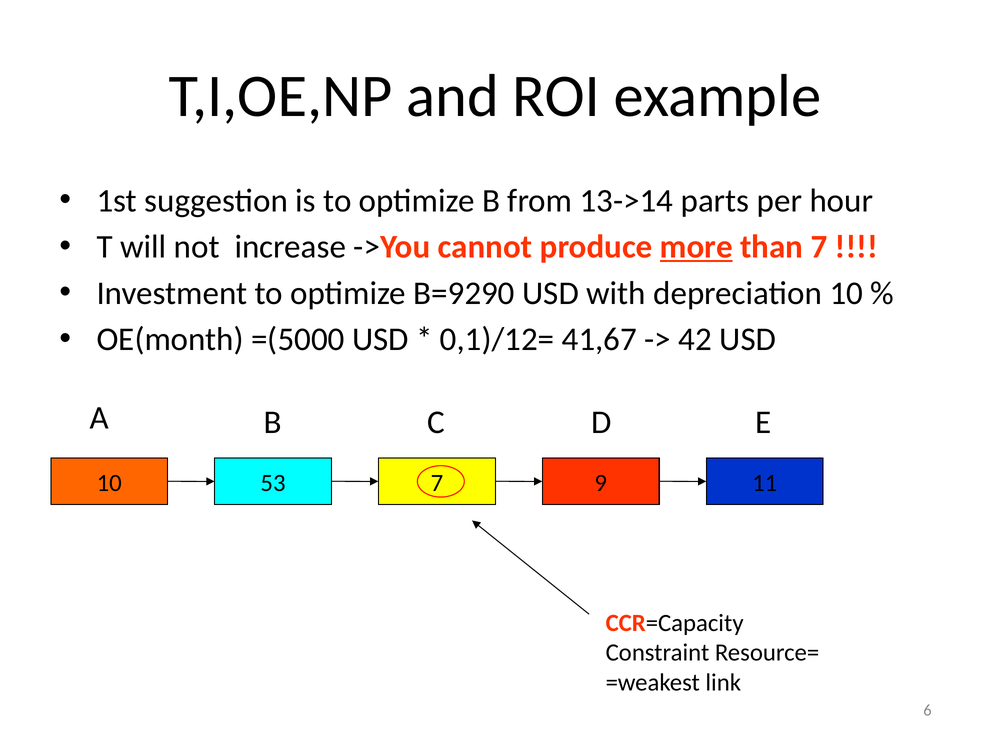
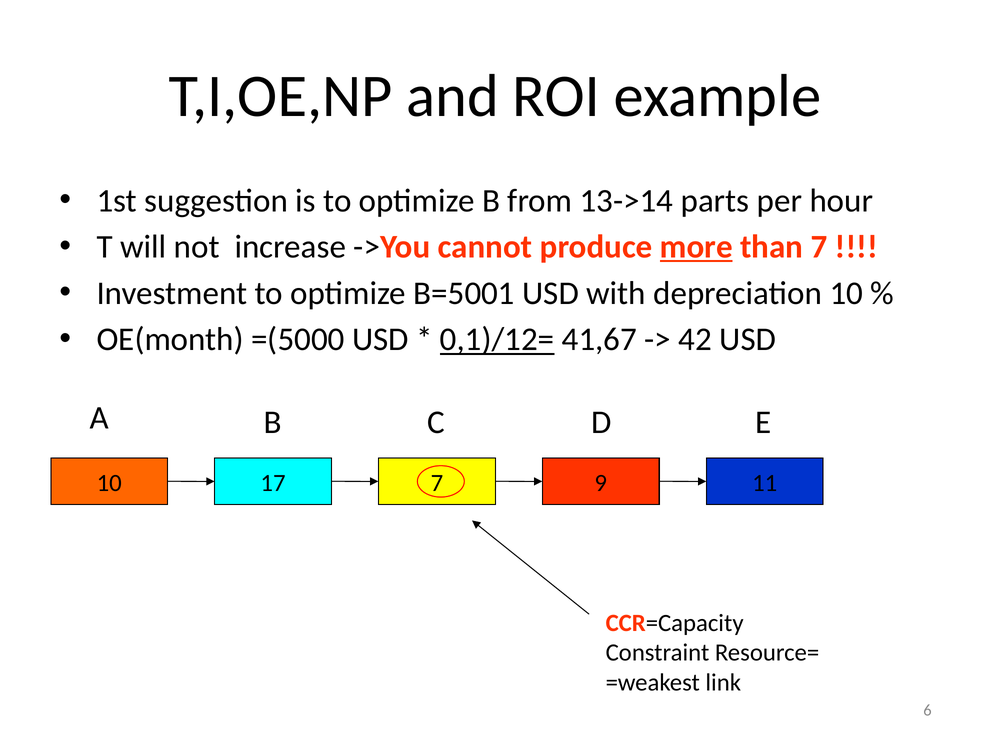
B=9290: B=9290 -> B=5001
0,1)/12= underline: none -> present
53: 53 -> 17
